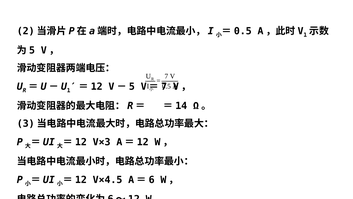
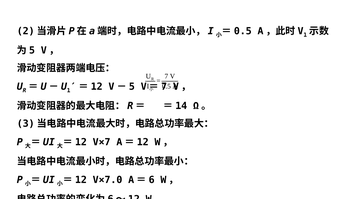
V×3: V×3 -> V×7
V×4.5: V×4.5 -> V×7.0
